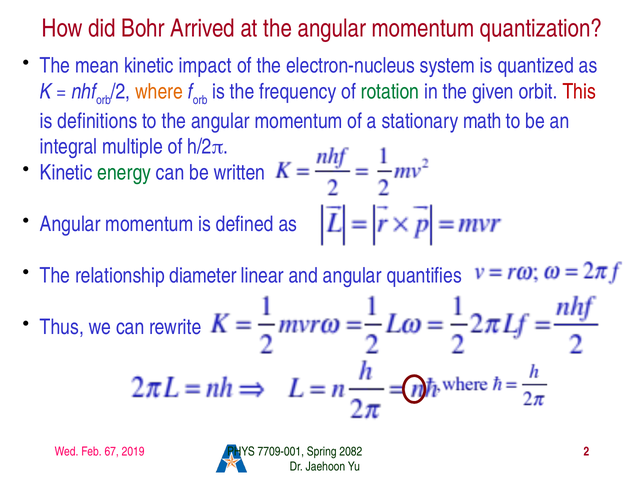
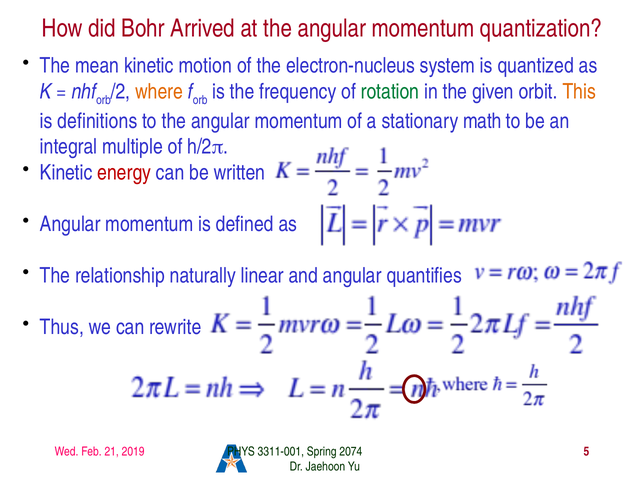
impact: impact -> motion
This colour: red -> orange
energy colour: green -> red
diameter: diameter -> naturally
67: 67 -> 21
7709-001: 7709-001 -> 3311-001
2082: 2082 -> 2074
2: 2 -> 5
